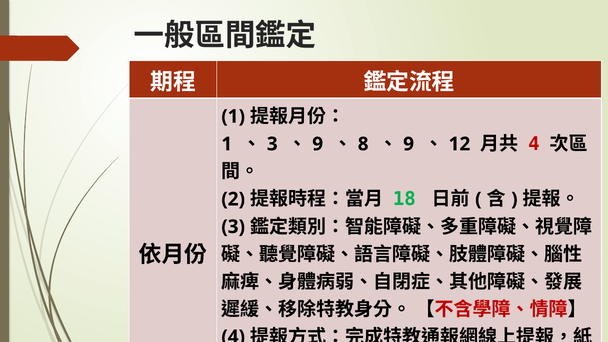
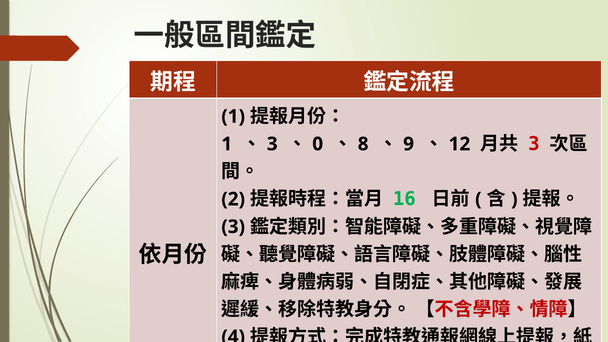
9 at (318, 144): 9 -> 0
4 at (534, 144): 4 -> 3
18: 18 -> 16
